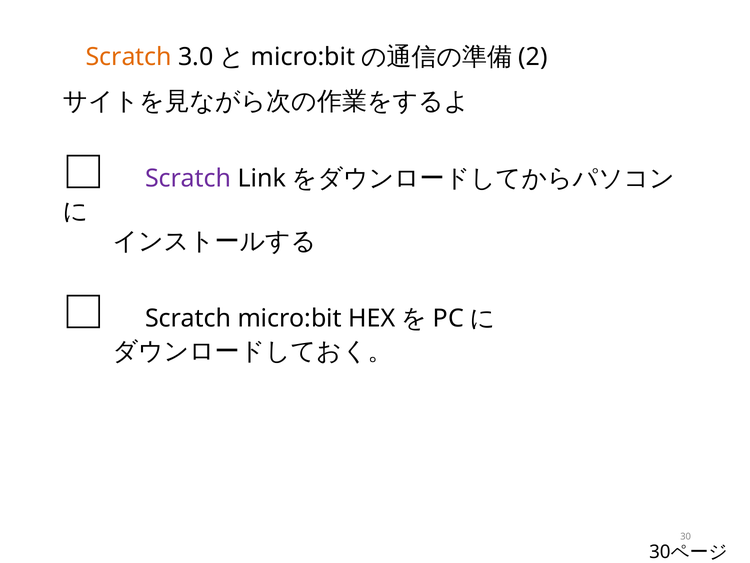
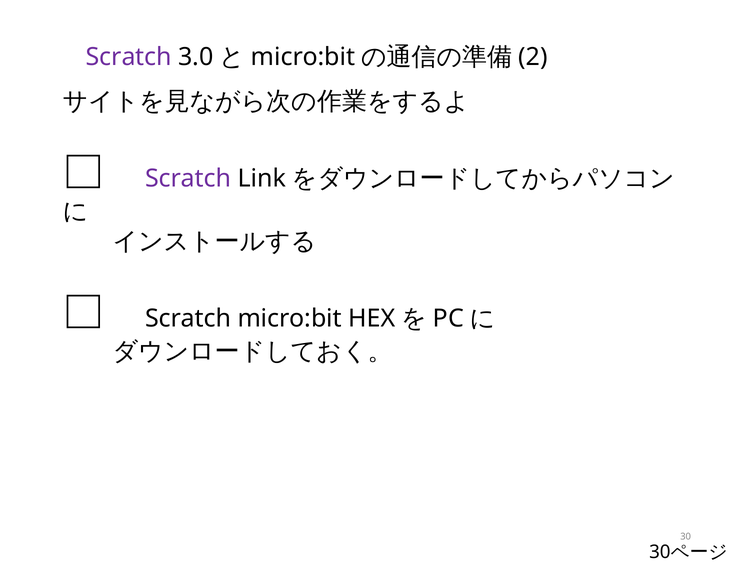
Scratch at (129, 57) colour: orange -> purple
